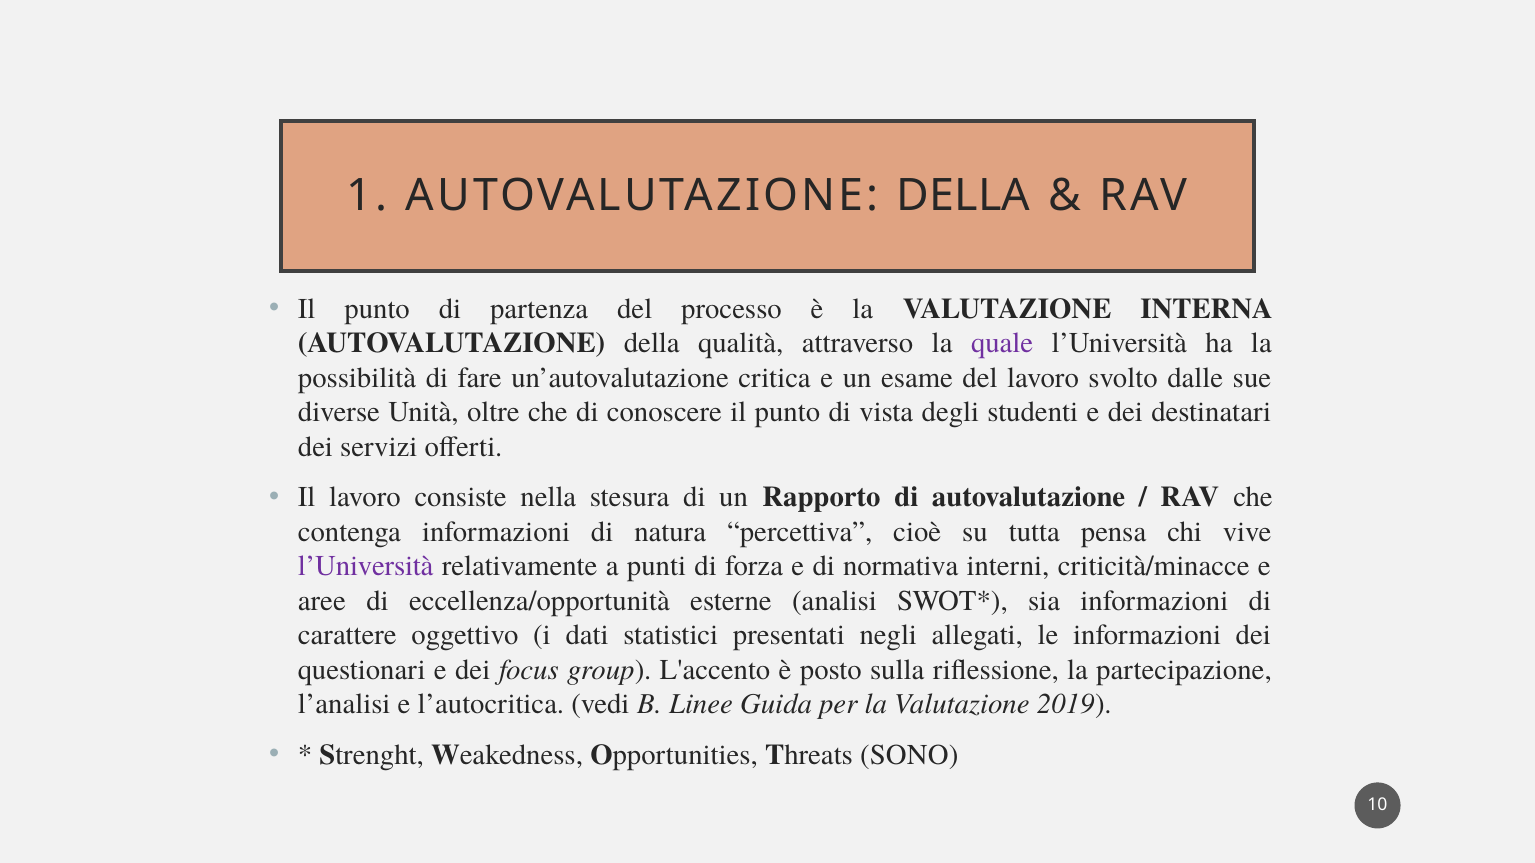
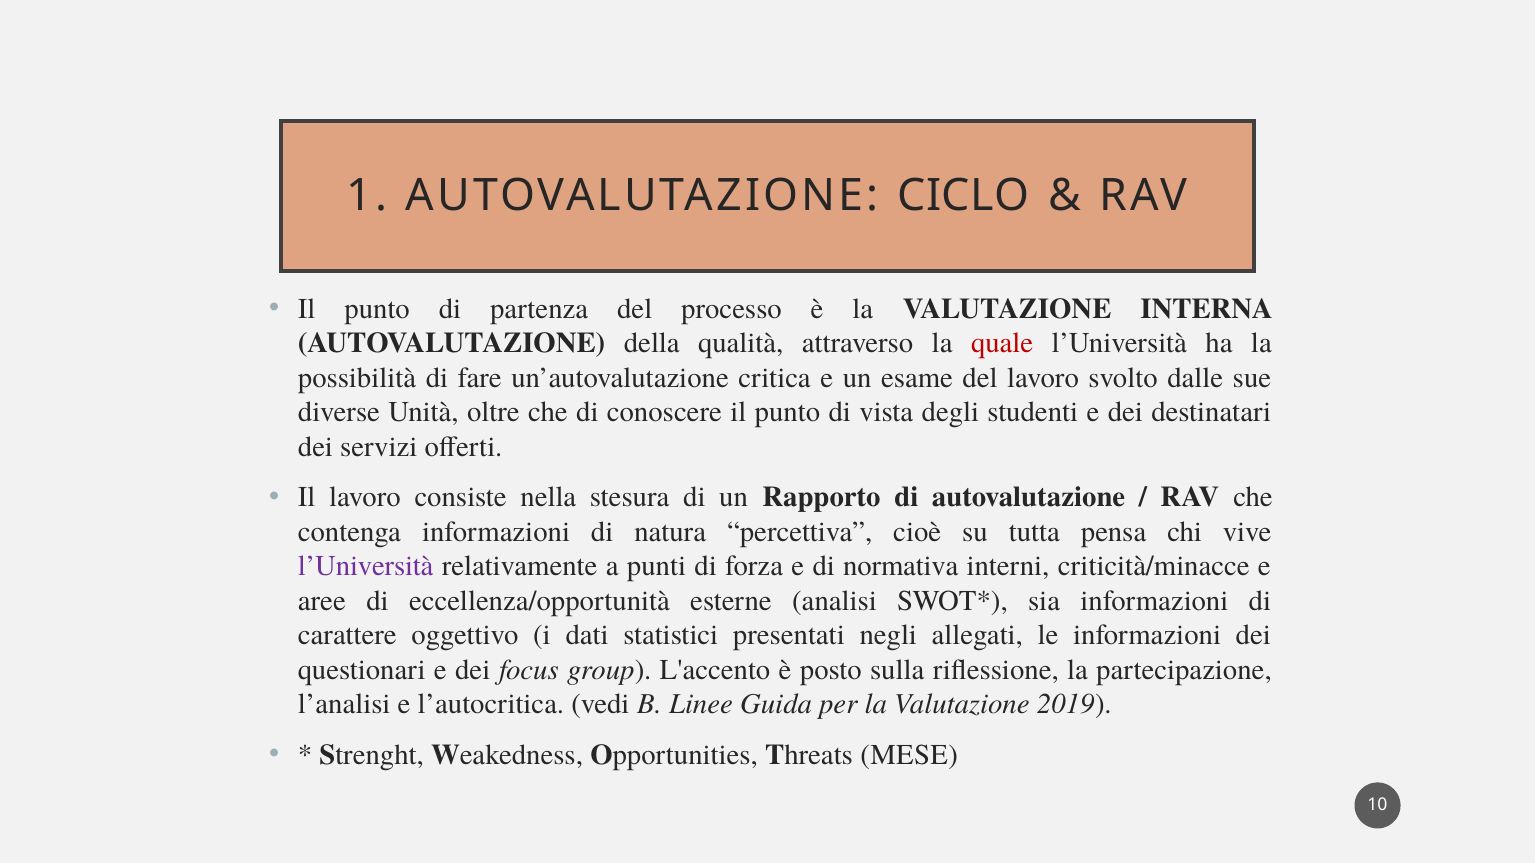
1 AUTOVALUTAZIONE DELLA: DELLA -> CICLO
quale colour: purple -> red
SONO: SONO -> MESE
